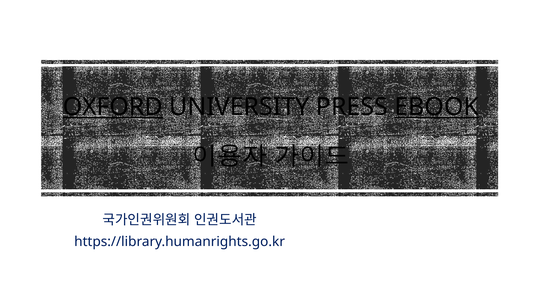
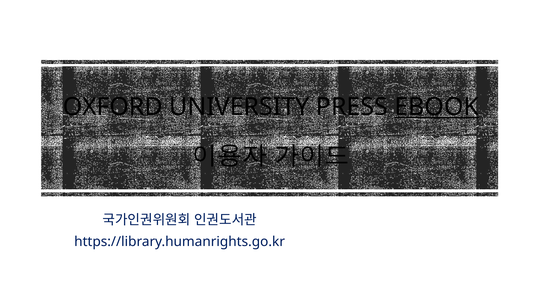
OXFORD underline: present -> none
